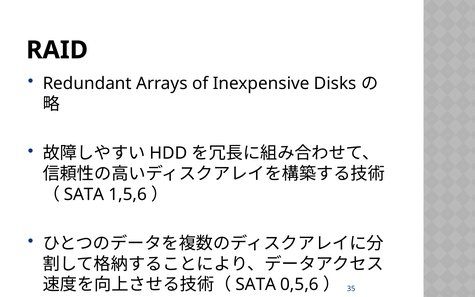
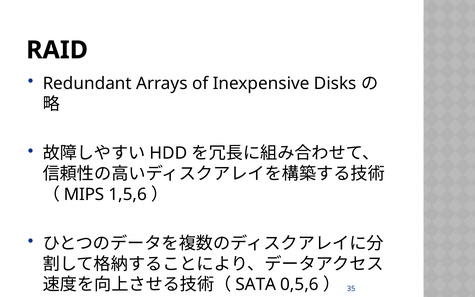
SATA at (84, 194): SATA -> MIPS
